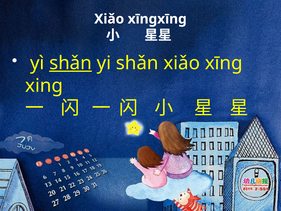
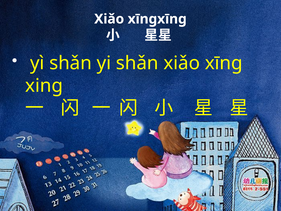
shǎn at (71, 63) underline: present -> none
